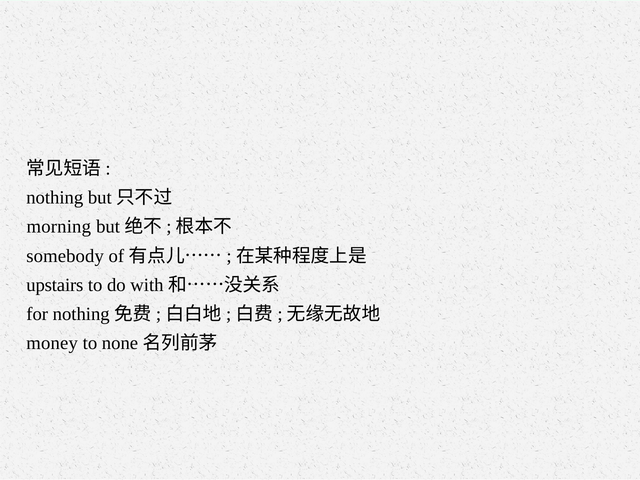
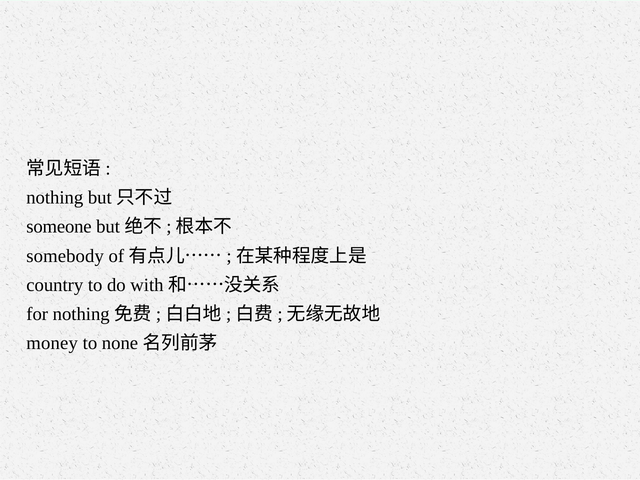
morning: morning -> someone
upstairs: upstairs -> country
